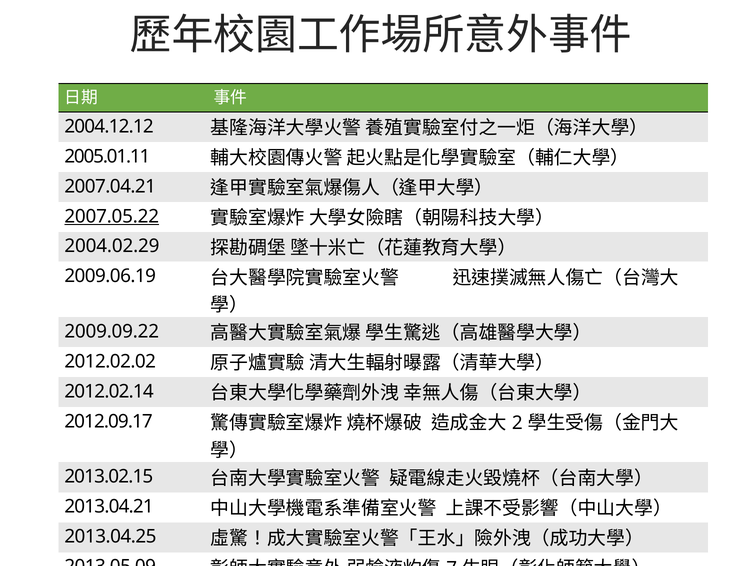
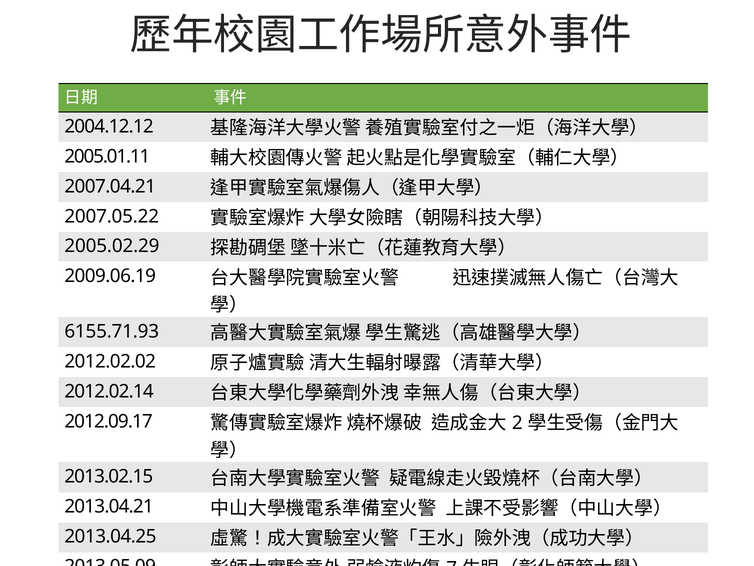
2007.05.22 underline: present -> none
2004.02.29: 2004.02.29 -> 2005.02.29
2009.09.22: 2009.09.22 -> 6155.71.93
